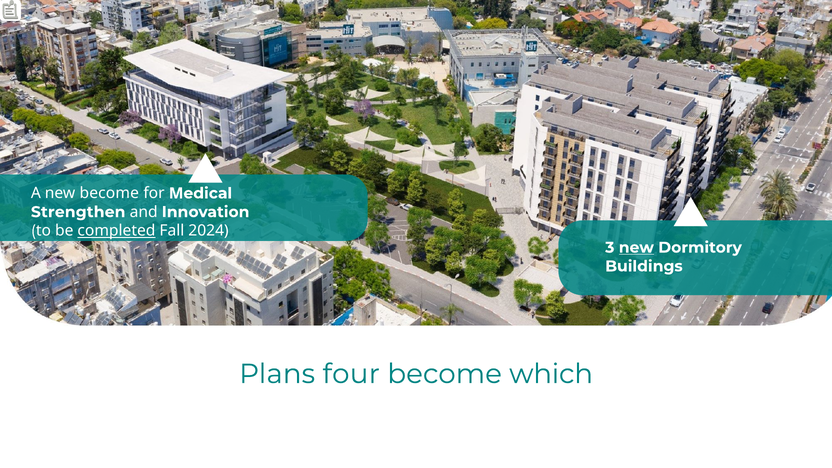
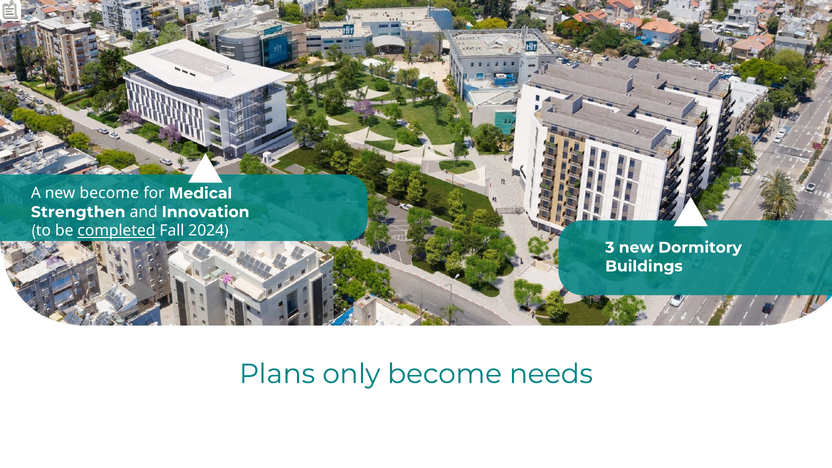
new at (636, 248) underline: present -> none
four: four -> only
which: which -> needs
